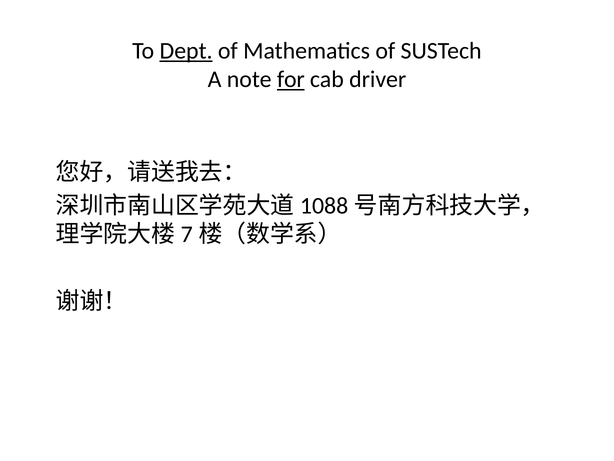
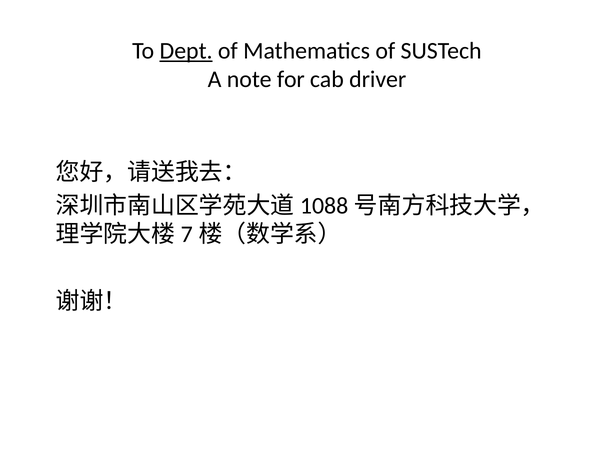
for underline: present -> none
